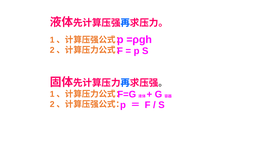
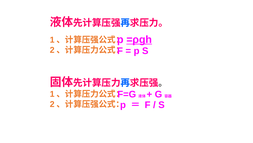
=ρgh underline: none -> present
